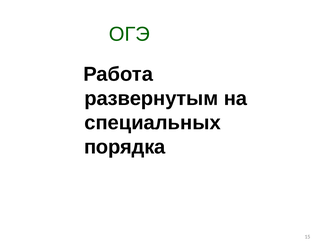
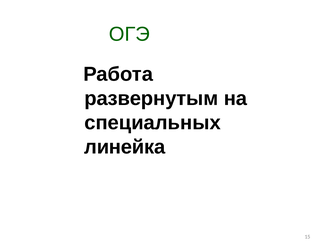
порядка: порядка -> линейка
